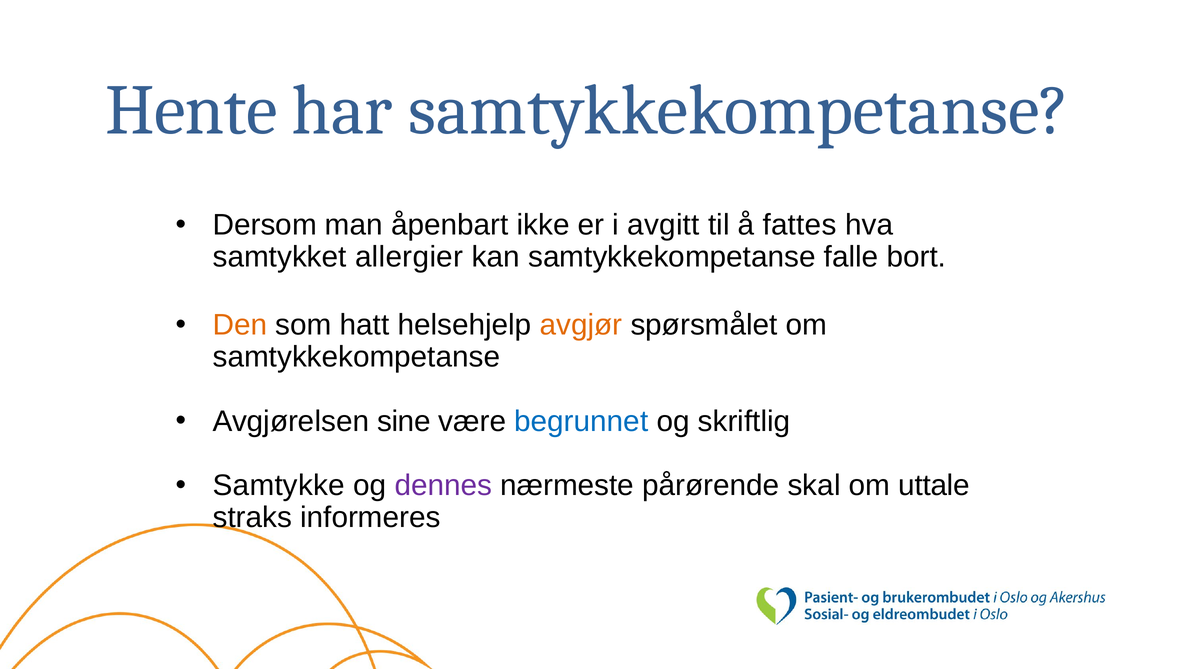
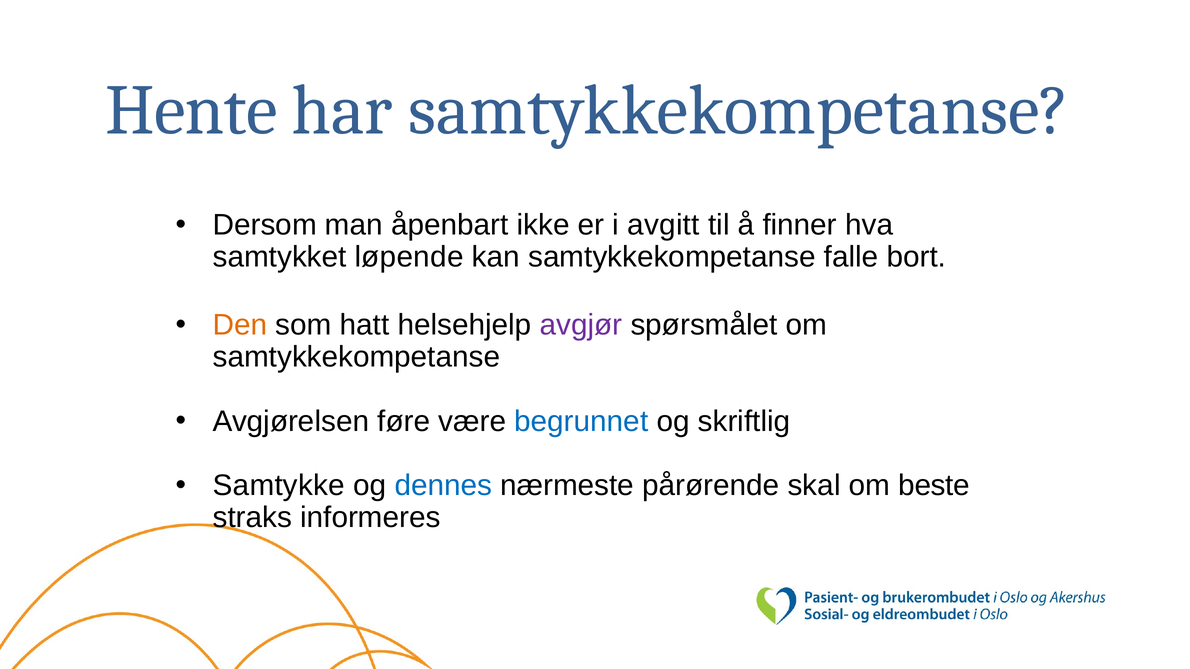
fattes: fattes -> finner
allergier: allergier -> løpende
avgjør colour: orange -> purple
sine: sine -> føre
dennes colour: purple -> blue
uttale: uttale -> beste
